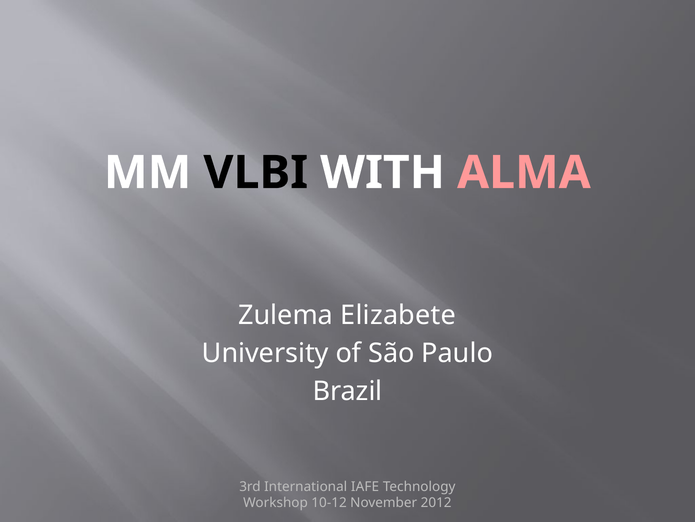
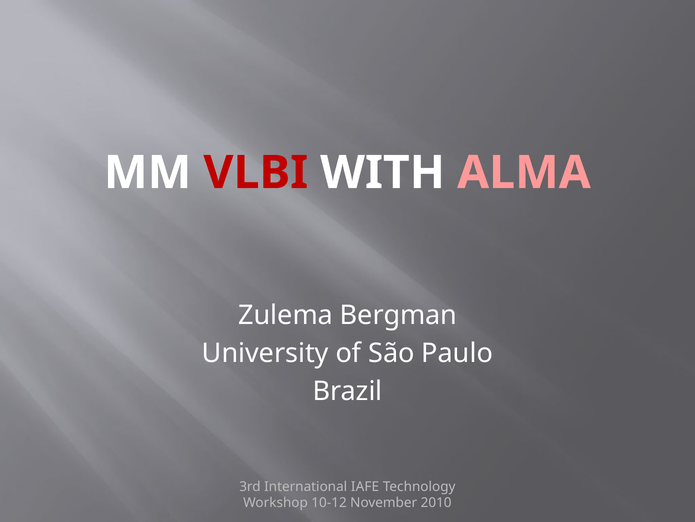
VLBI colour: black -> red
Elizabete: Elizabete -> Bergman
2012: 2012 -> 2010
